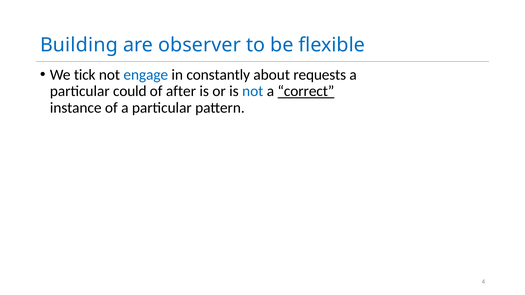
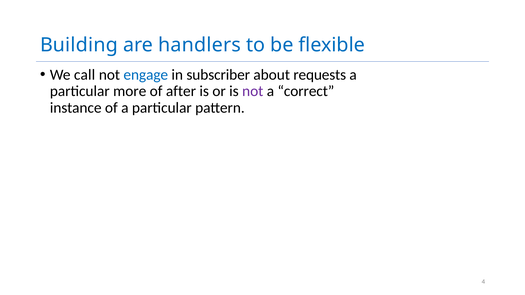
observer: observer -> handlers
tick: tick -> call
constantly: constantly -> subscriber
could: could -> more
not at (253, 91) colour: blue -> purple
correct underline: present -> none
